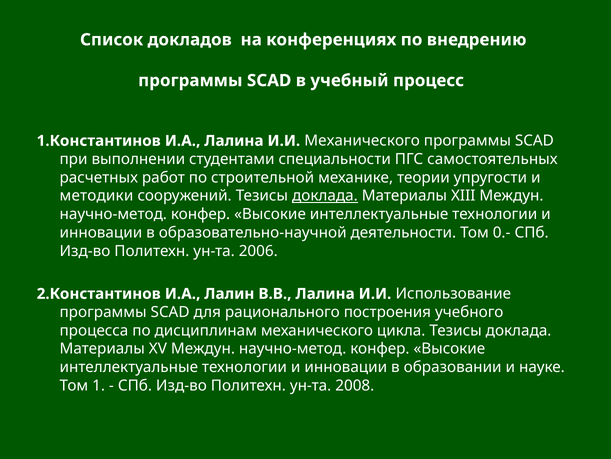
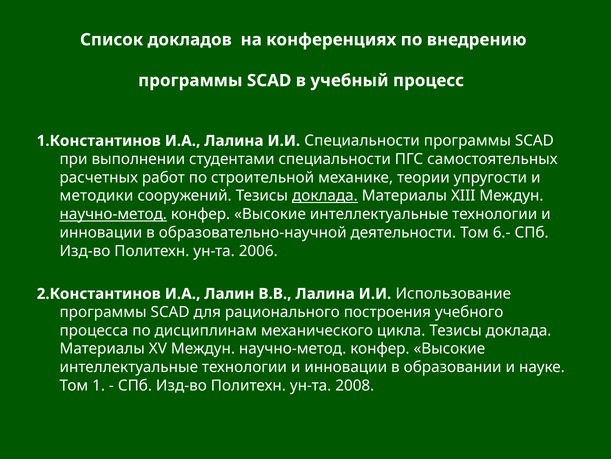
И.И Механического: Механического -> Специальности
научно-метод at (113, 214) underline: none -> present
0.-: 0.- -> 6.-
